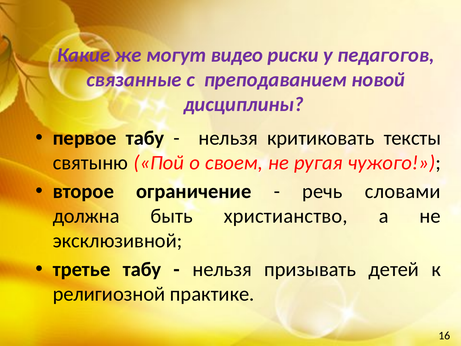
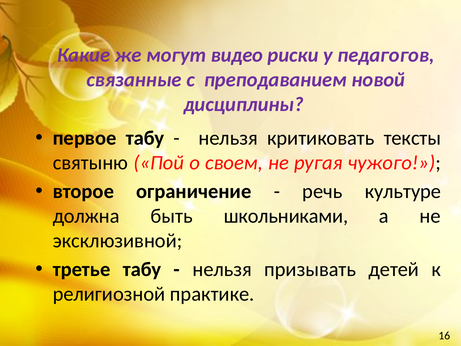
словами: словами -> культуре
христианство: христианство -> школьниками
